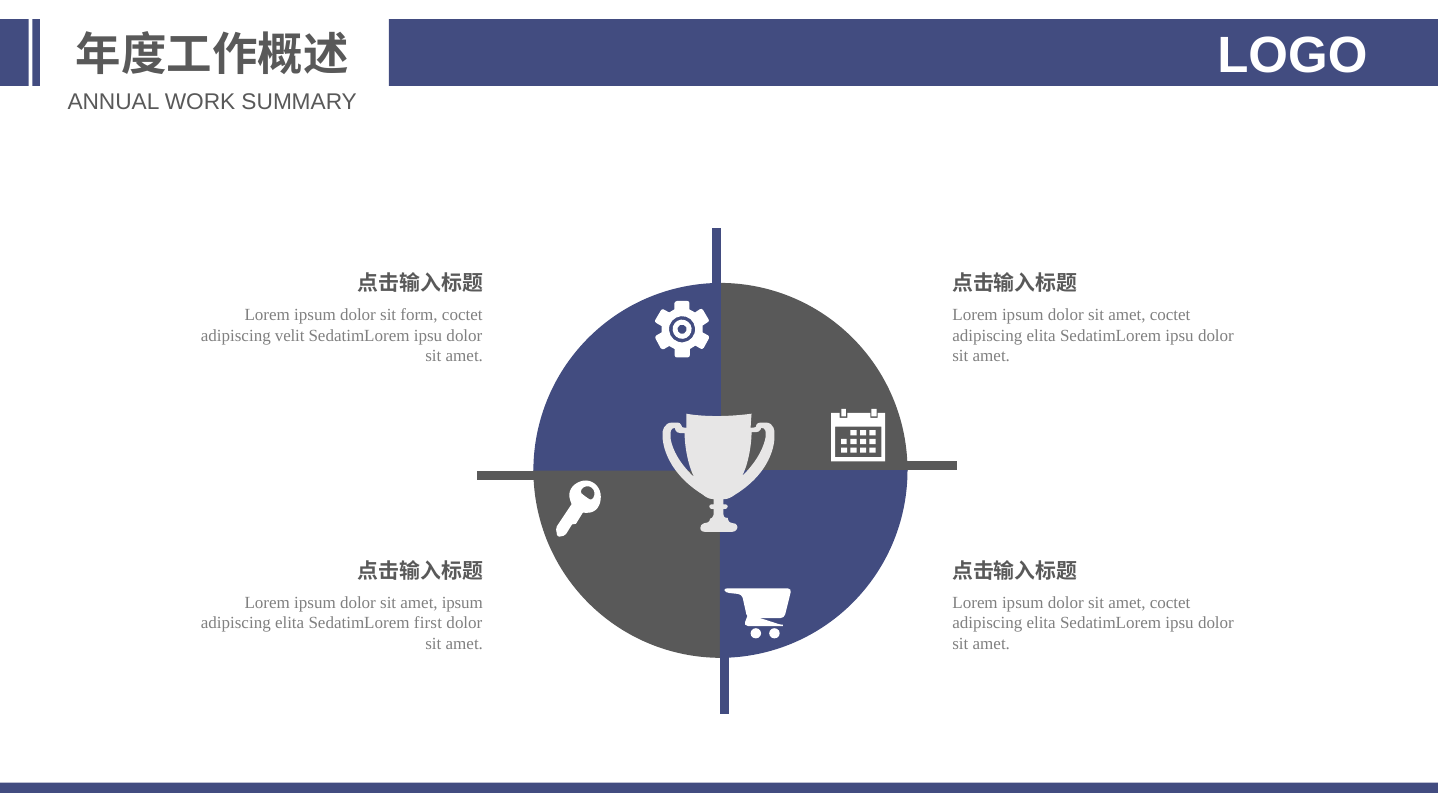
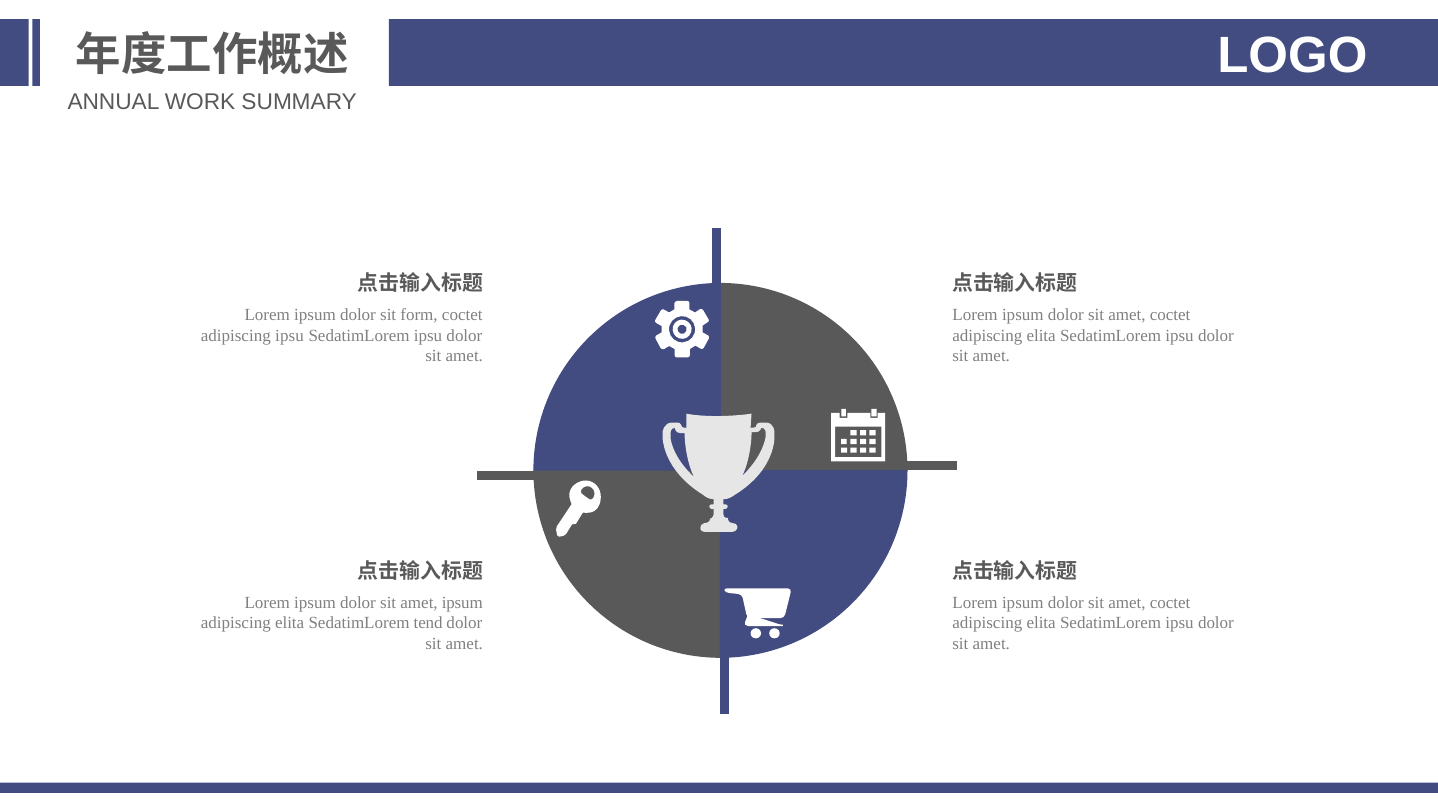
adipiscing velit: velit -> ipsu
first: first -> tend
